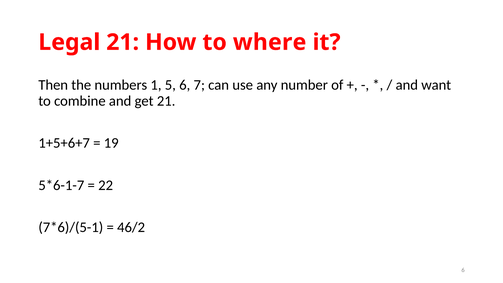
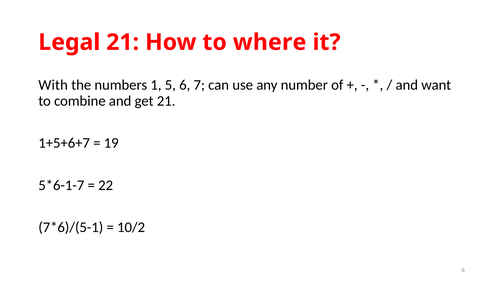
Then: Then -> With
46/2: 46/2 -> 10/2
